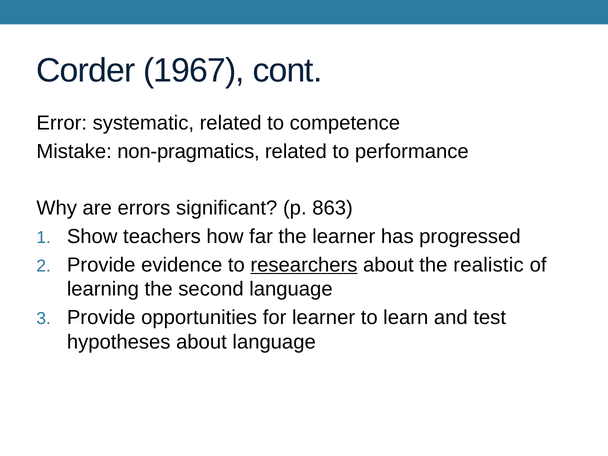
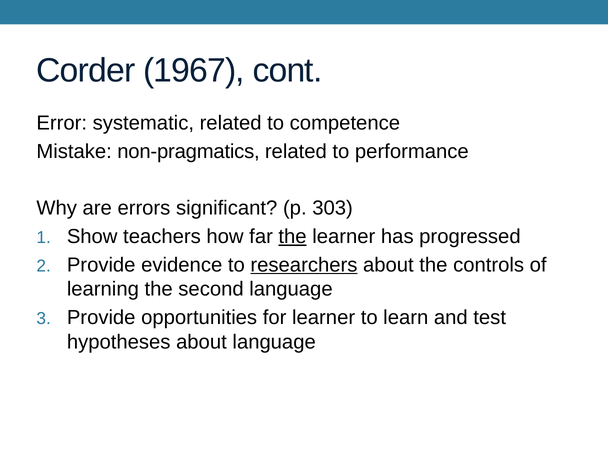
863: 863 -> 303
the at (293, 236) underline: none -> present
realistic: realistic -> controls
